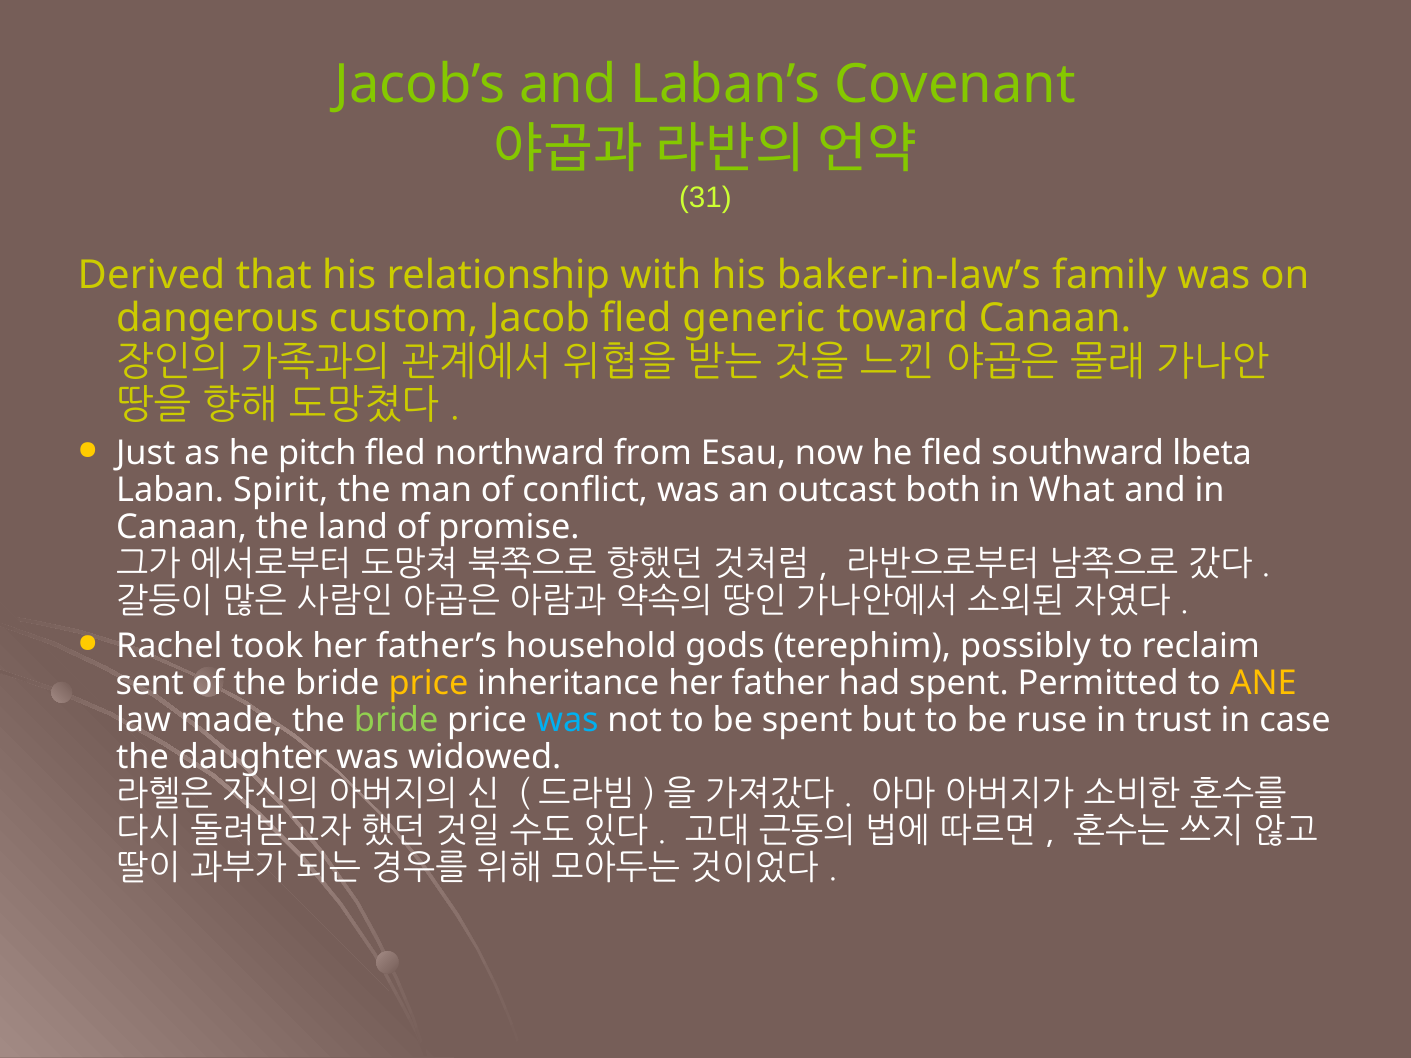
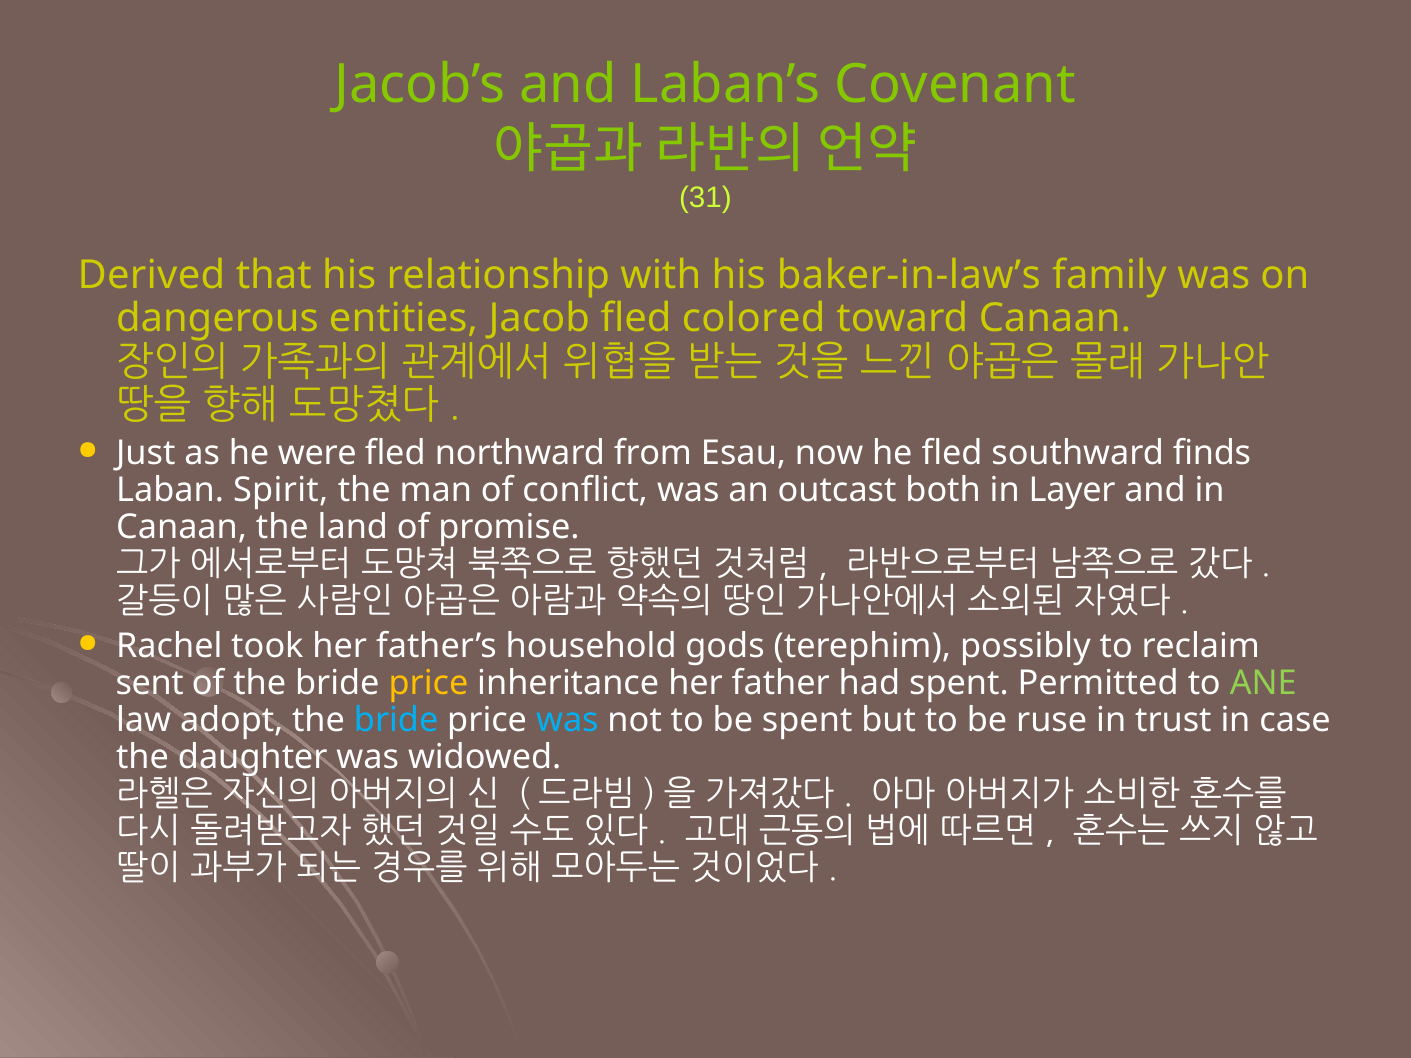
custom: custom -> entities
generic: generic -> colored
pitch: pitch -> were
lbeta: lbeta -> finds
What: What -> Layer
ANE colour: yellow -> light green
made: made -> adopt
bride at (396, 720) colour: light green -> light blue
